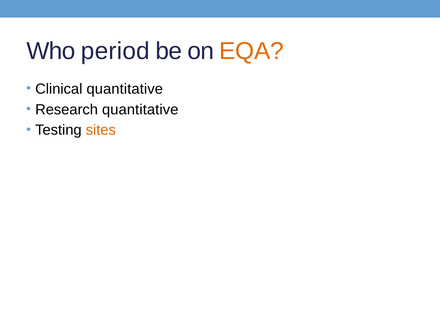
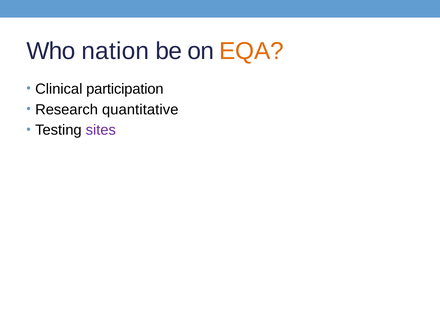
period: period -> nation
Clinical quantitative: quantitative -> participation
sites colour: orange -> purple
